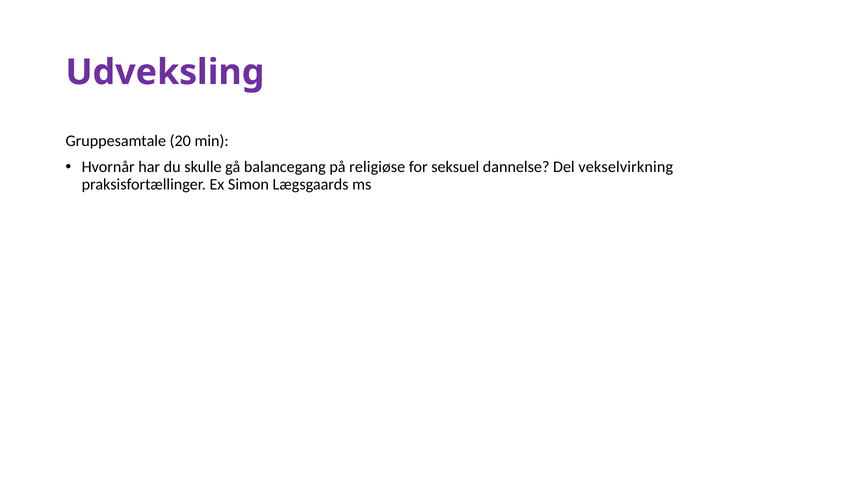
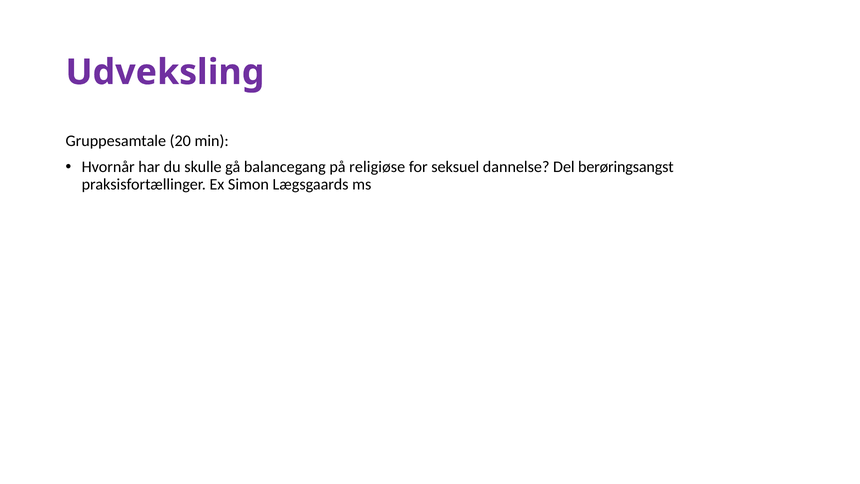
vekselvirkning: vekselvirkning -> berøringsangst
